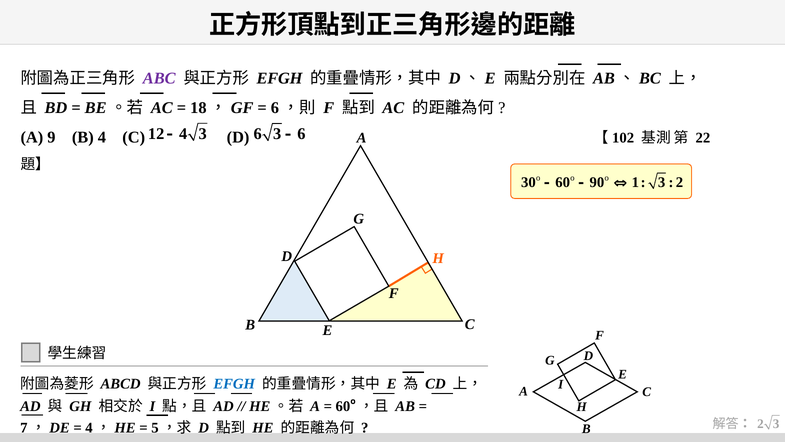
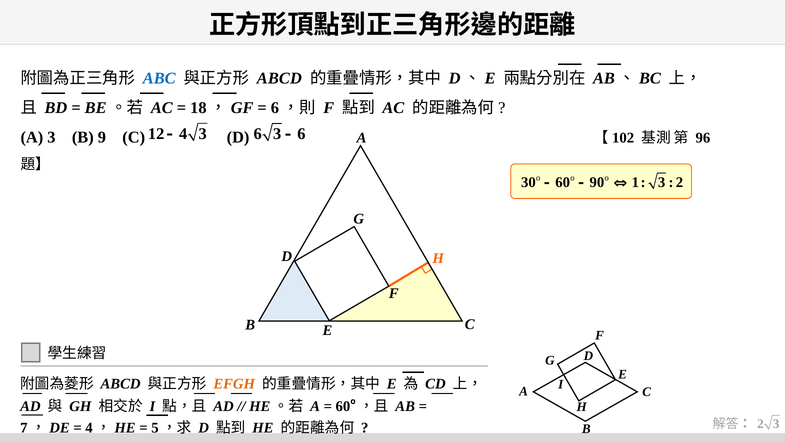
ABC colour: purple -> blue
EFGH at (280, 78): EFGH -> ABCD
A 9: 9 -> 3
B 4: 4 -> 9
22: 22 -> 96
EFGH at (234, 384) colour: blue -> orange
